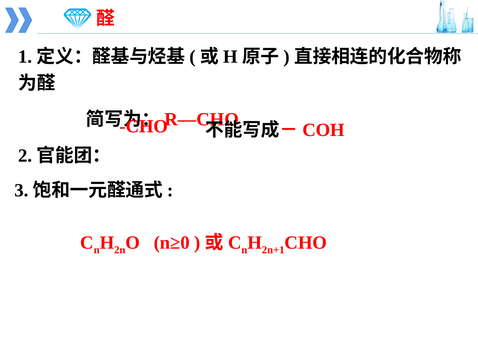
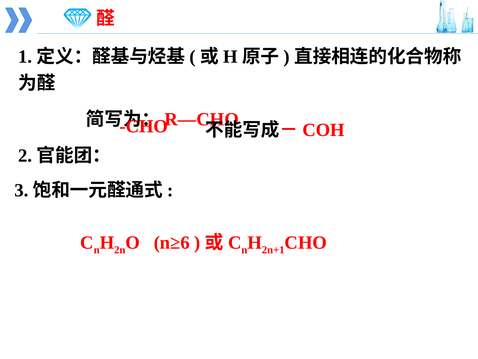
n≥0: n≥0 -> n≥6
